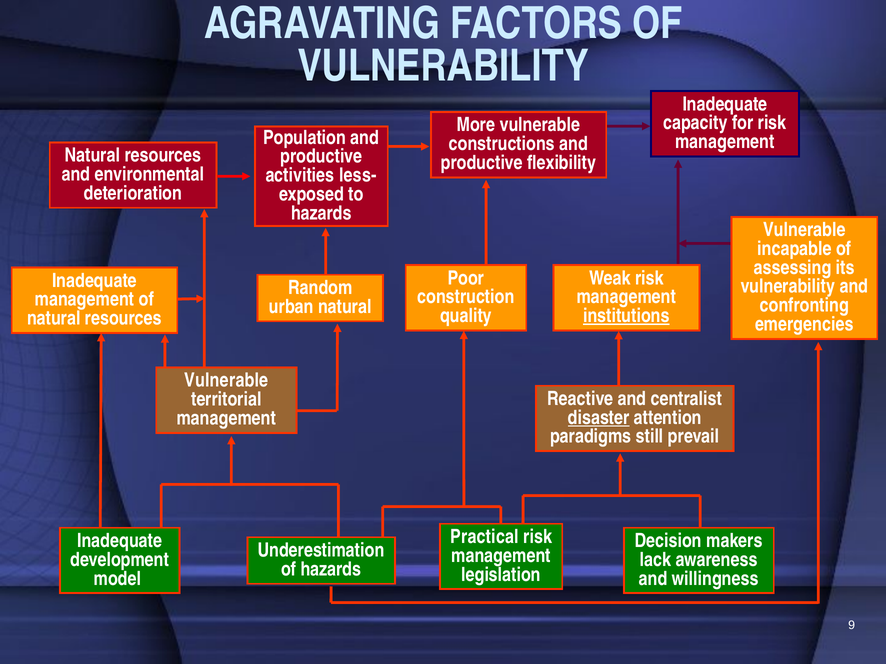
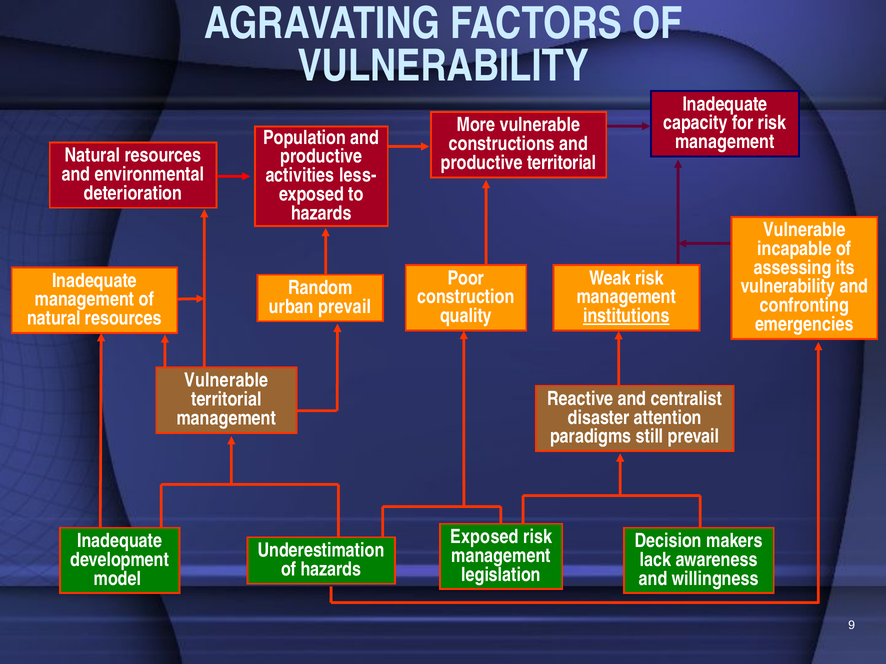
productive flexibility: flexibility -> territorial
urban natural: natural -> prevail
disaster underline: present -> none
Practical at (485, 537): Practical -> Exposed
